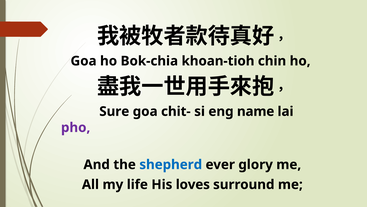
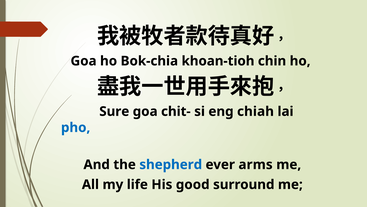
name: name -> chiah
pho colour: purple -> blue
glory: glory -> arms
loves: loves -> good
